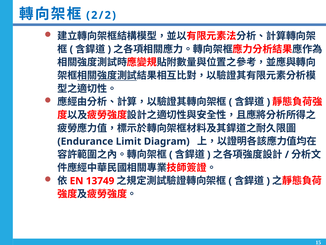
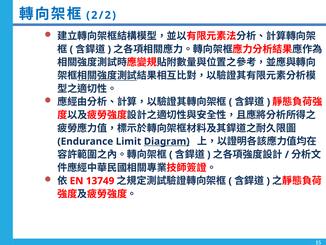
Diagram underline: none -> present
